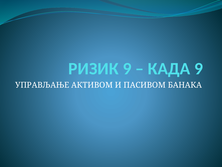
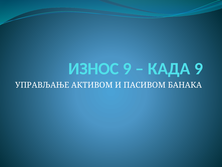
РИЗИК: РИЗИК -> ИЗНОС
